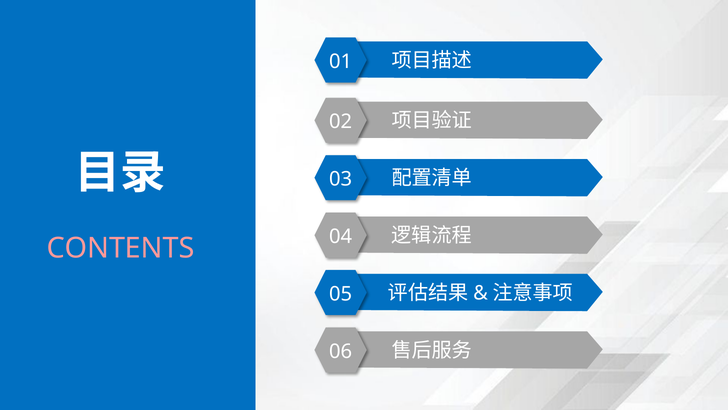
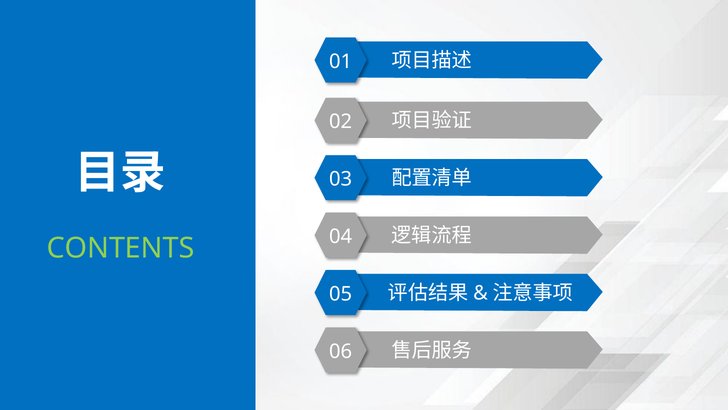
CONTENTS colour: pink -> light green
